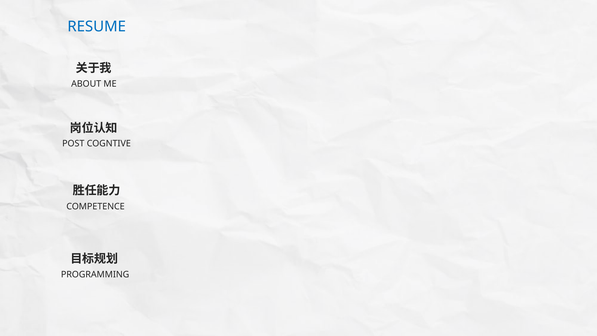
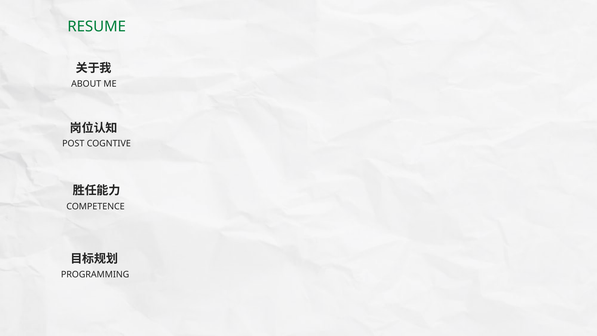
RESUME colour: blue -> green
